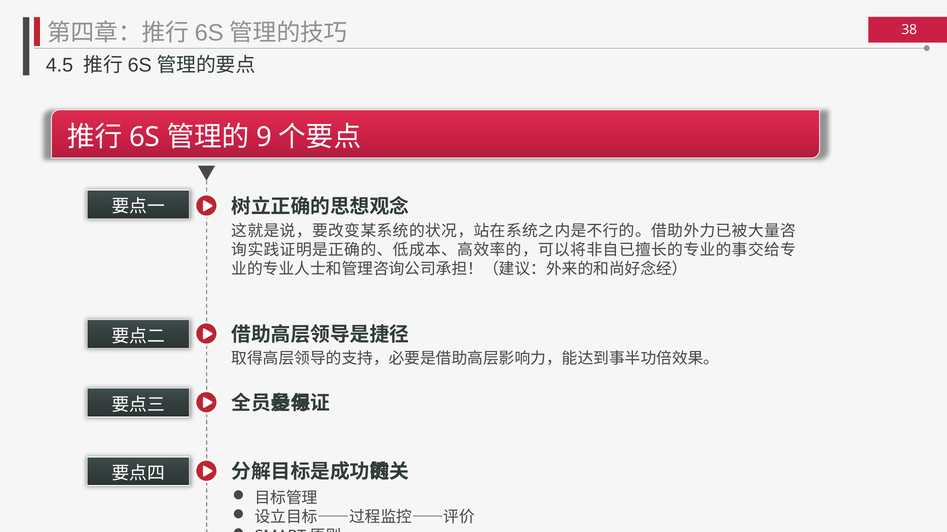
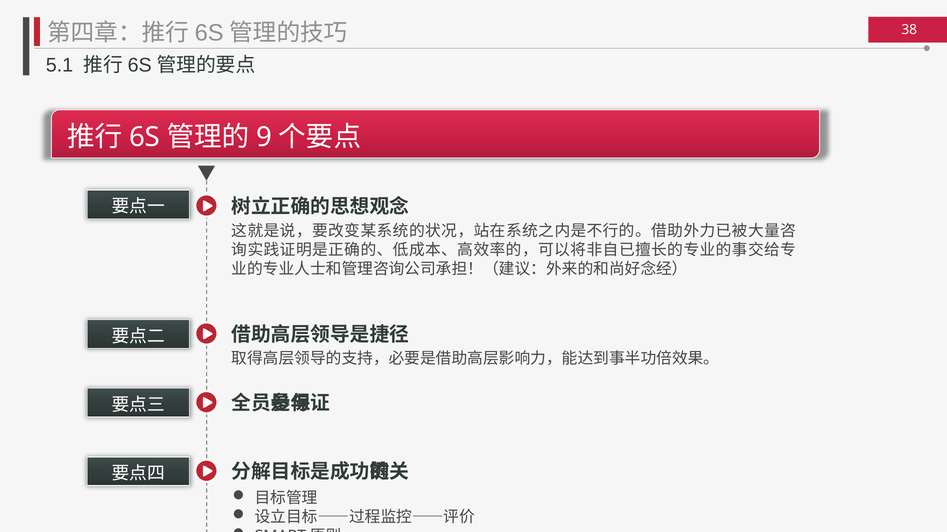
4.5: 4.5 -> 5.1
